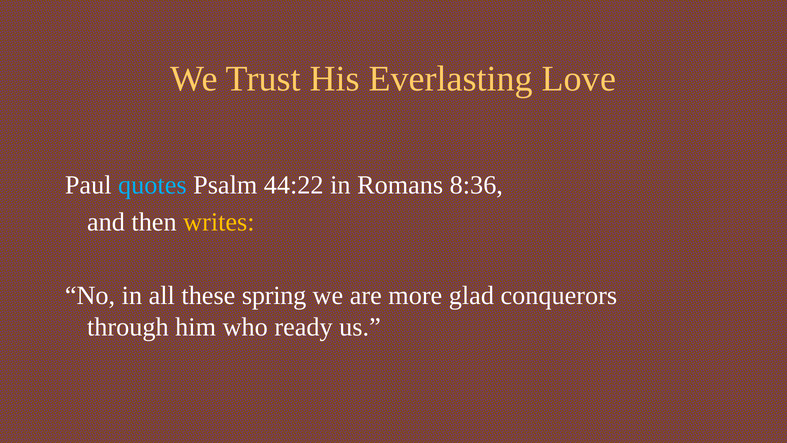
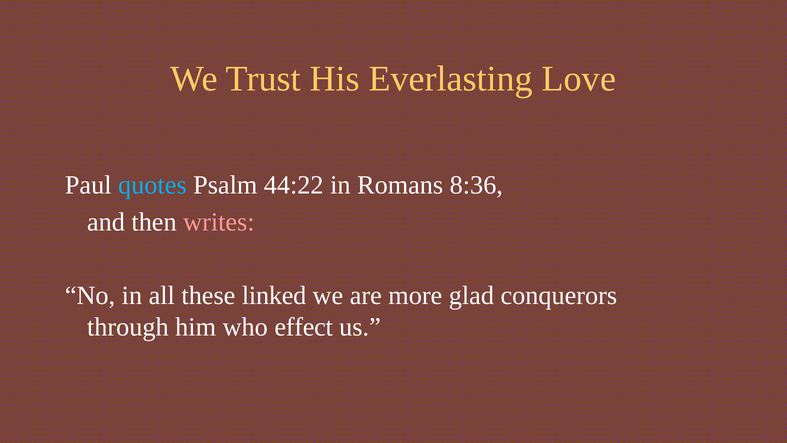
writes colour: yellow -> pink
spring: spring -> linked
ready: ready -> effect
